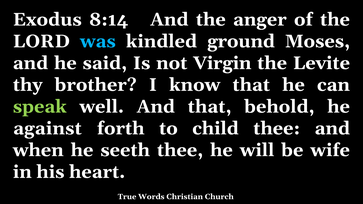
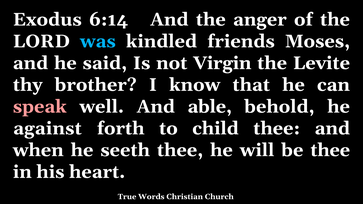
8:14: 8:14 -> 6:14
ground: ground -> friends
speak colour: light green -> pink
And that: that -> able
be wife: wife -> thee
